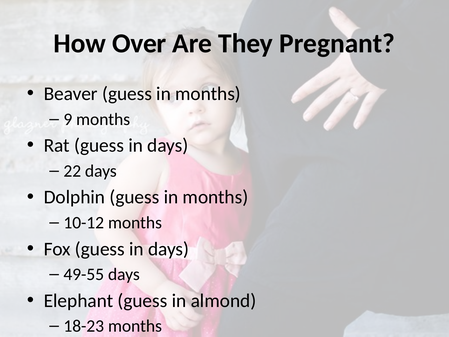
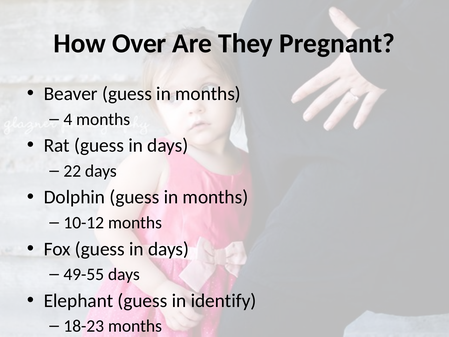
9: 9 -> 4
almond: almond -> identify
